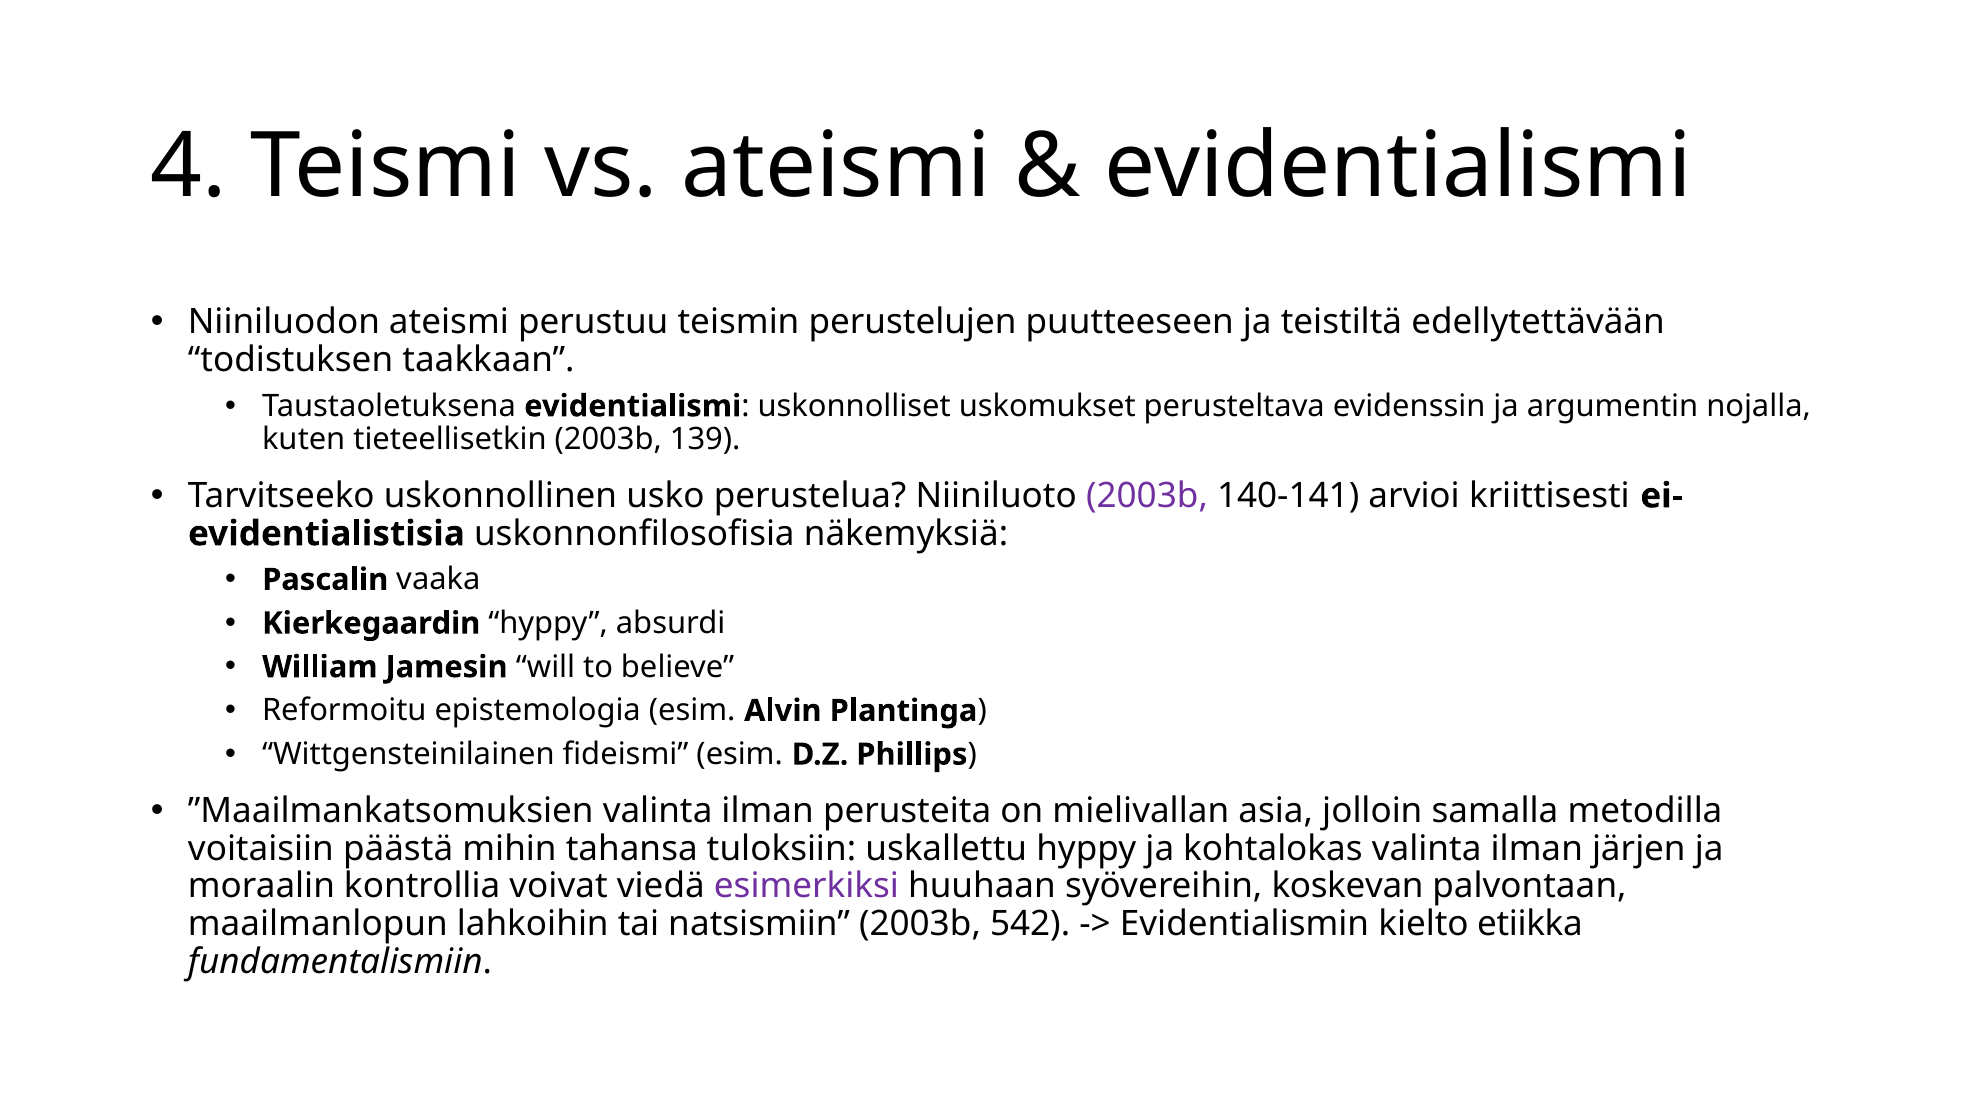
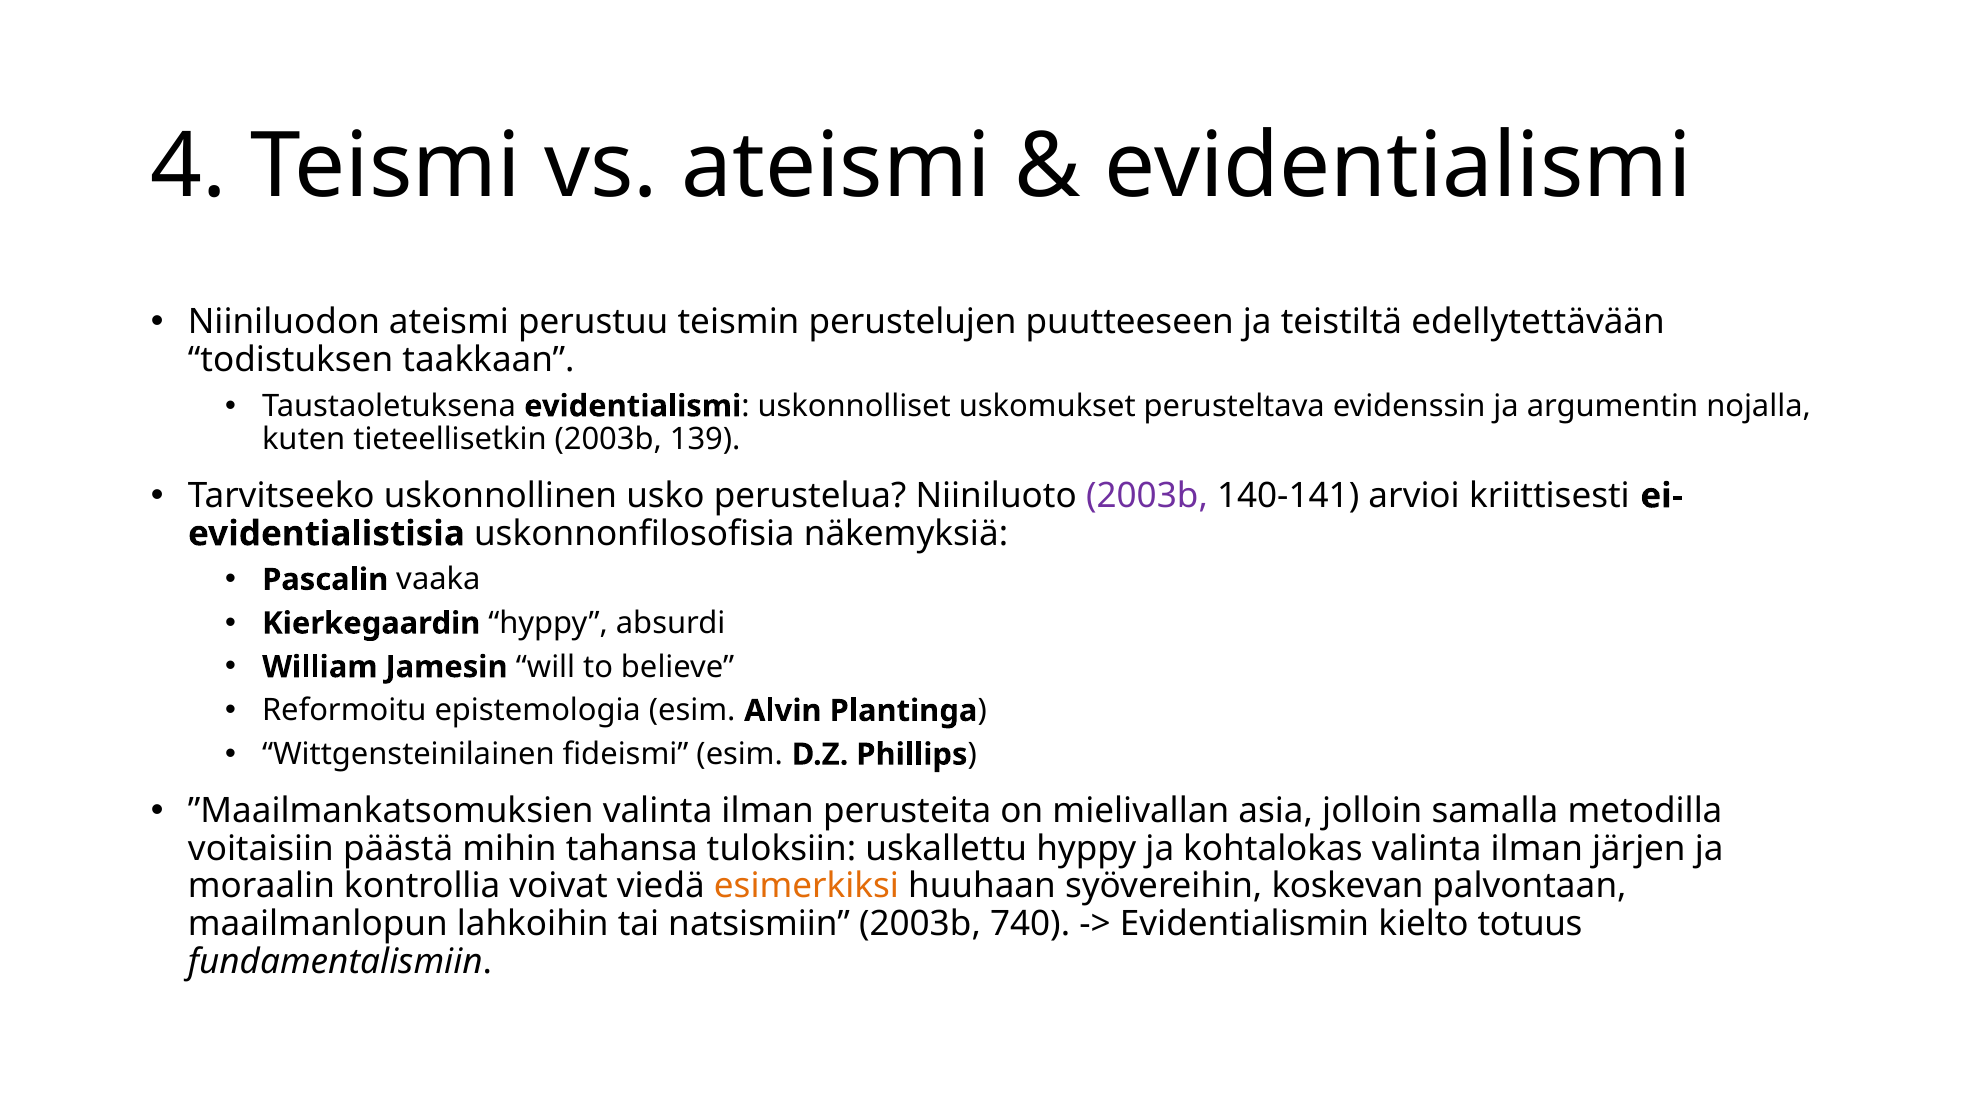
esimerkiksi colour: purple -> orange
542: 542 -> 740
etiikka: etiikka -> totuus
